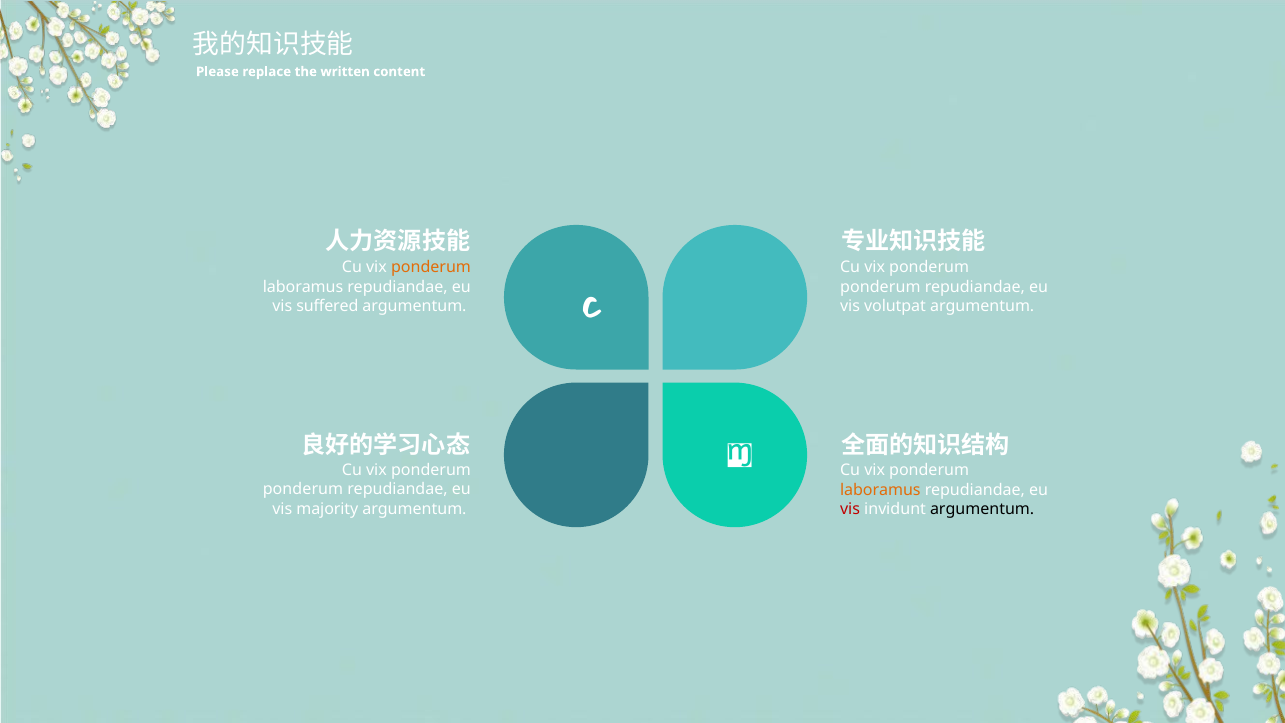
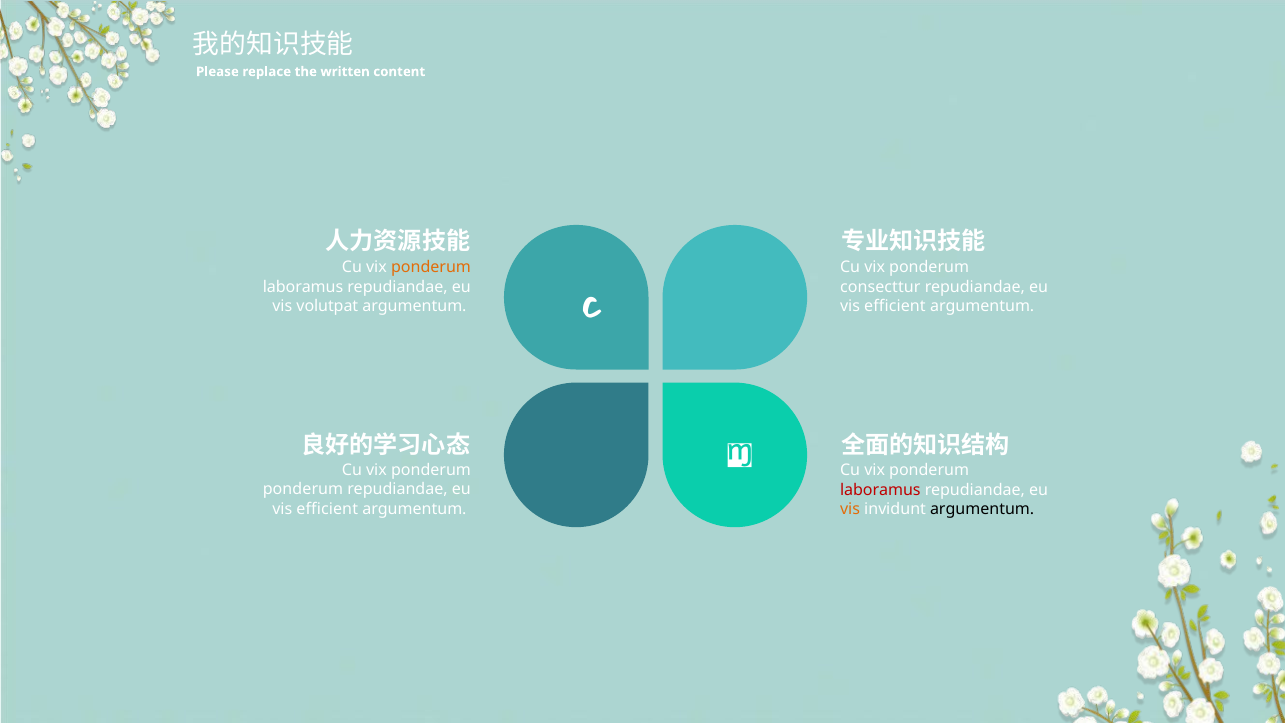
ponderum at (880, 287): ponderum -> consecttur
suffered: suffered -> volutpat
volutpat at (895, 306): volutpat -> efficient
laboramus at (880, 490) colour: orange -> red
majority at (327, 509): majority -> efficient
vis at (850, 509) colour: red -> orange
